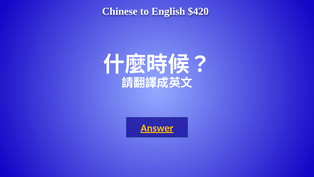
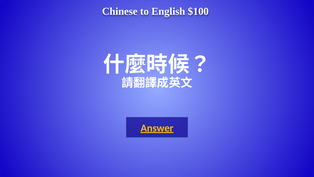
$420: $420 -> $100
